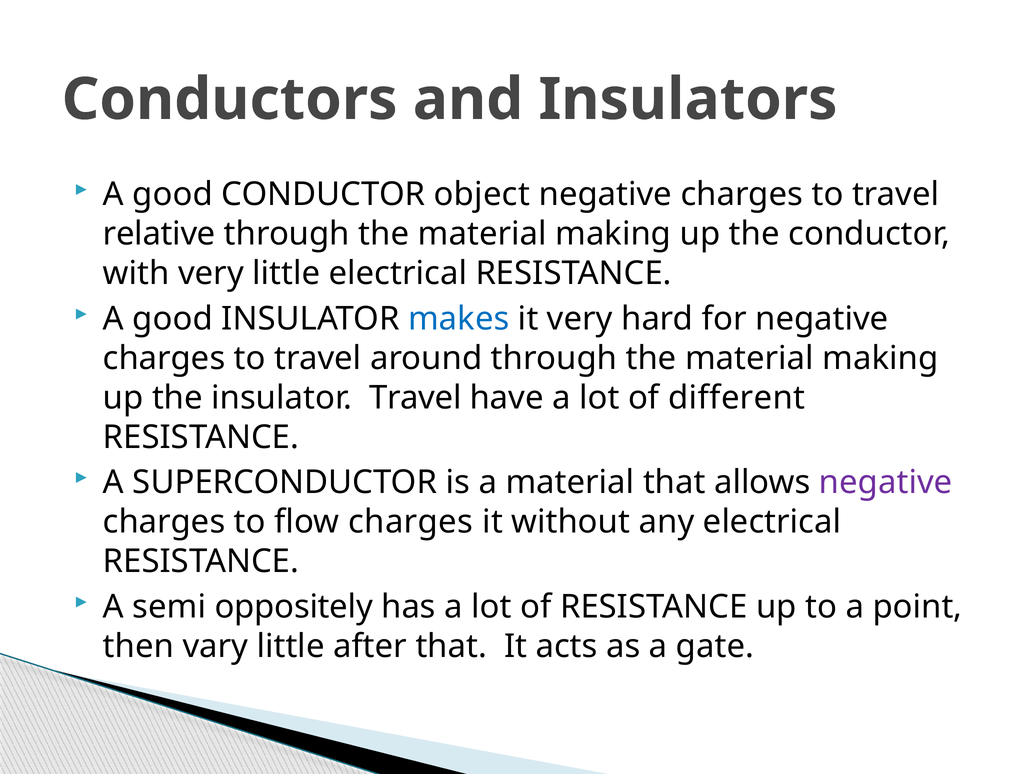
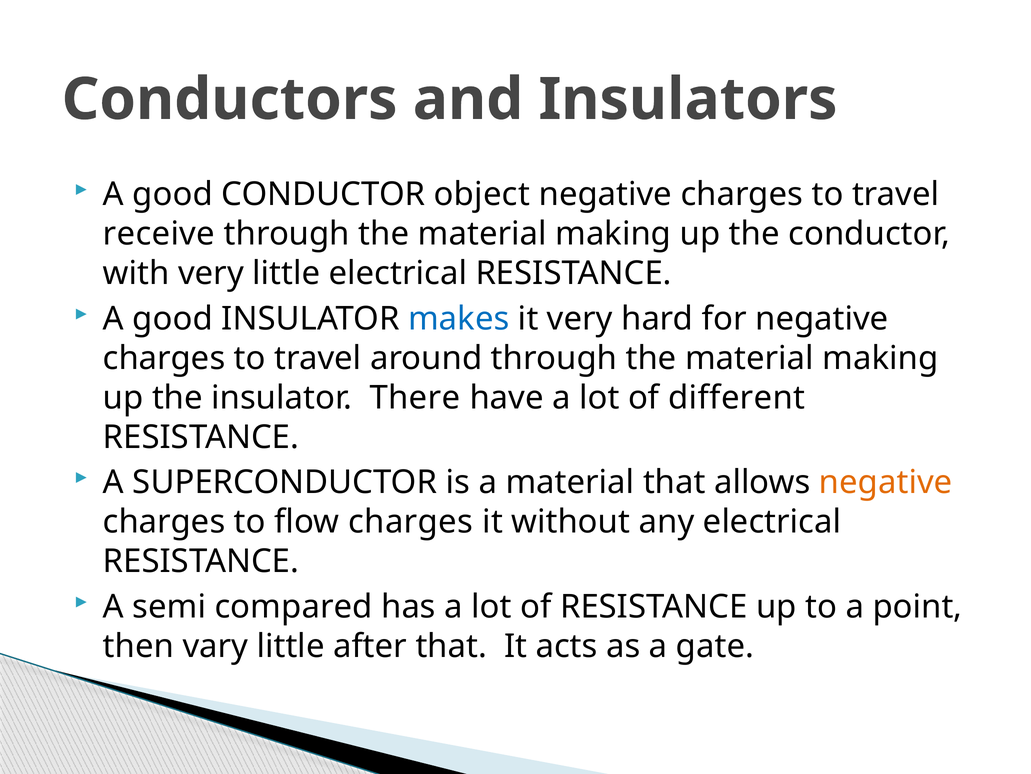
relative: relative -> receive
insulator Travel: Travel -> There
negative at (886, 482) colour: purple -> orange
oppositely: oppositely -> compared
